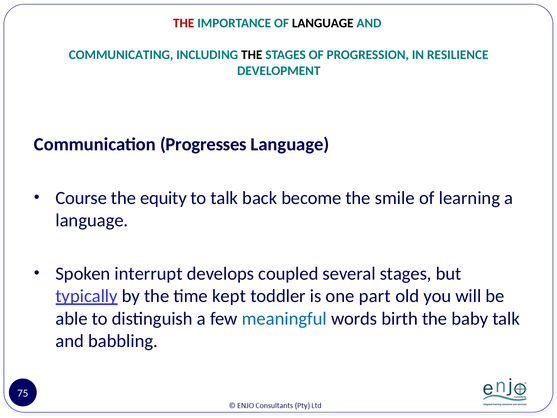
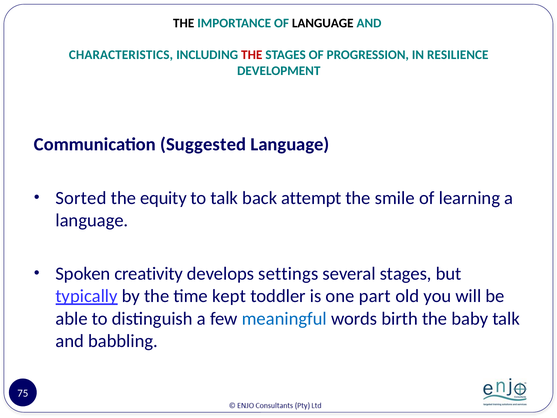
THE at (184, 23) colour: red -> black
COMMUNICATING: COMMUNICATING -> CHARACTERISTICS
THE at (252, 55) colour: black -> red
Progresses: Progresses -> Suggested
Course: Course -> Sorted
become: become -> attempt
interrupt: interrupt -> creativity
coupled: coupled -> settings
